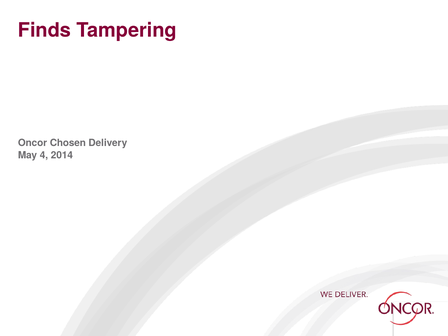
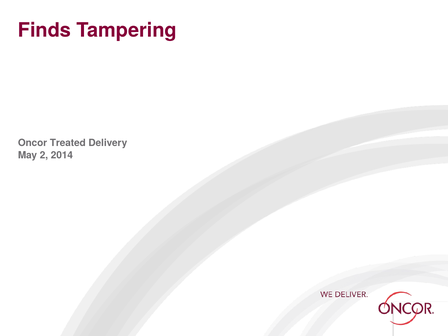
Chosen: Chosen -> Treated
4: 4 -> 2
